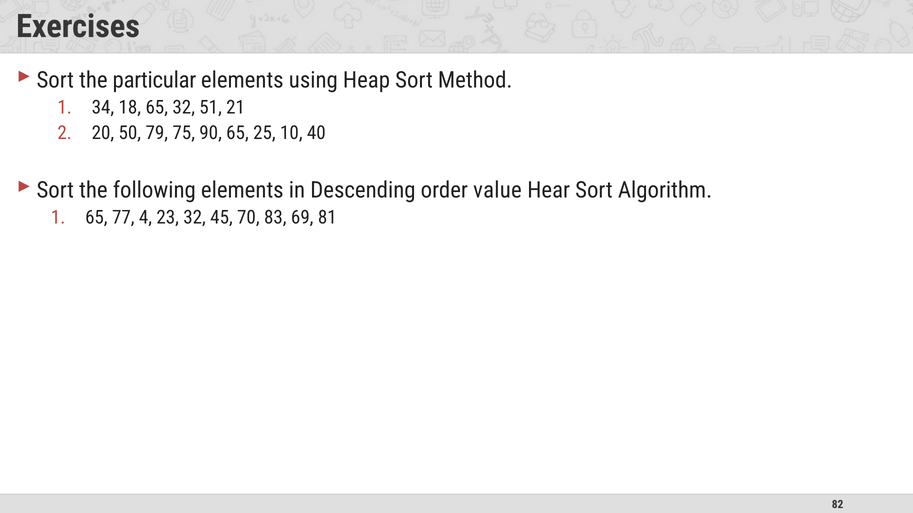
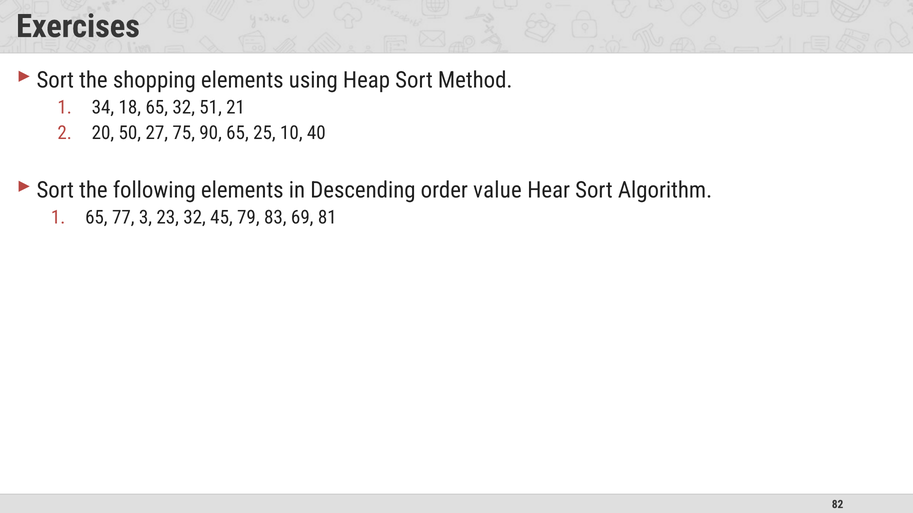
particular: particular -> shopping
79: 79 -> 27
4: 4 -> 3
70: 70 -> 79
